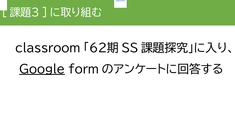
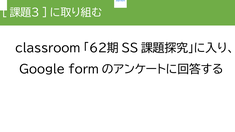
Google underline: present -> none
